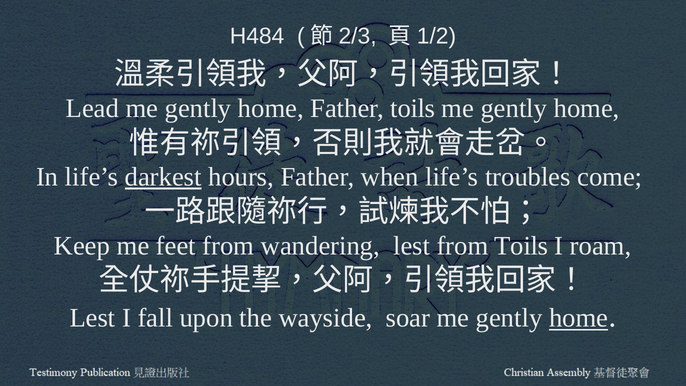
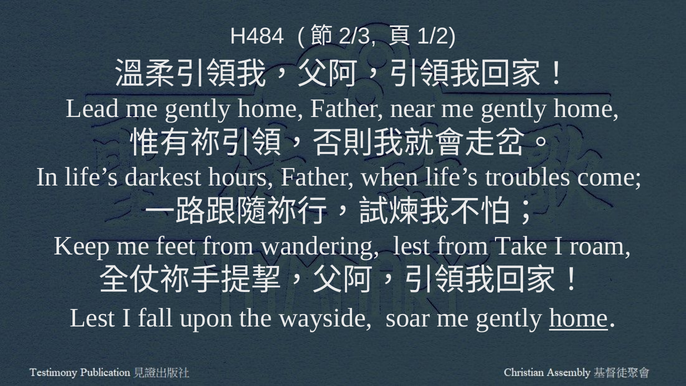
Father toils: toils -> near
darkest underline: present -> none
from Toils: Toils -> Take
